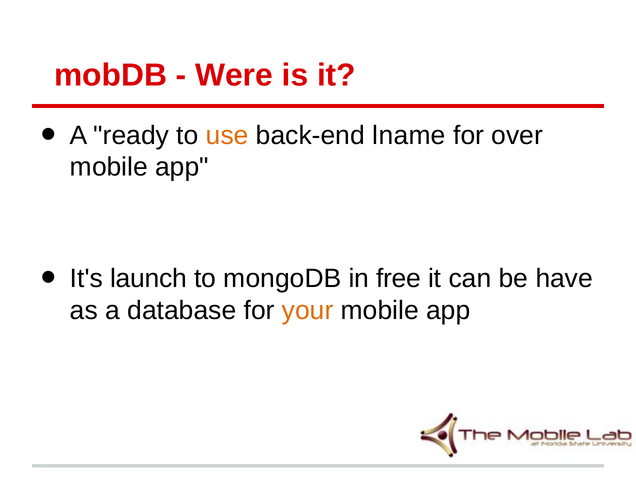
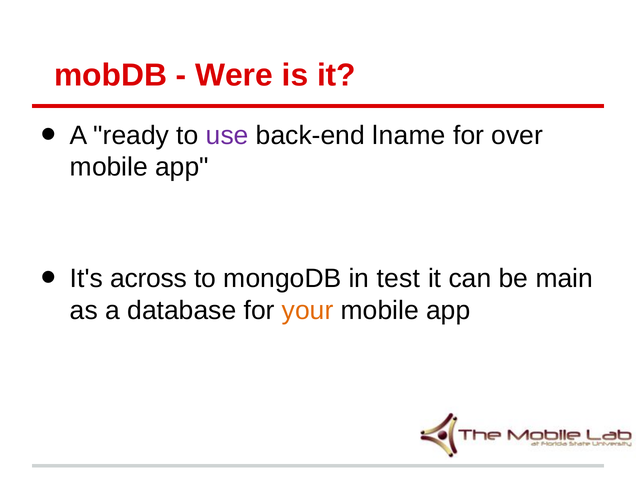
use colour: orange -> purple
launch: launch -> across
free: free -> test
have: have -> main
